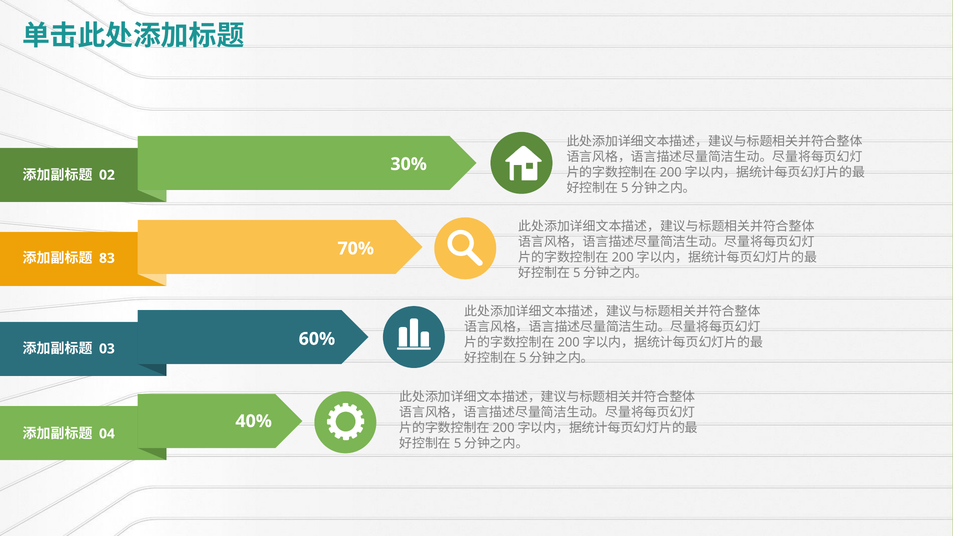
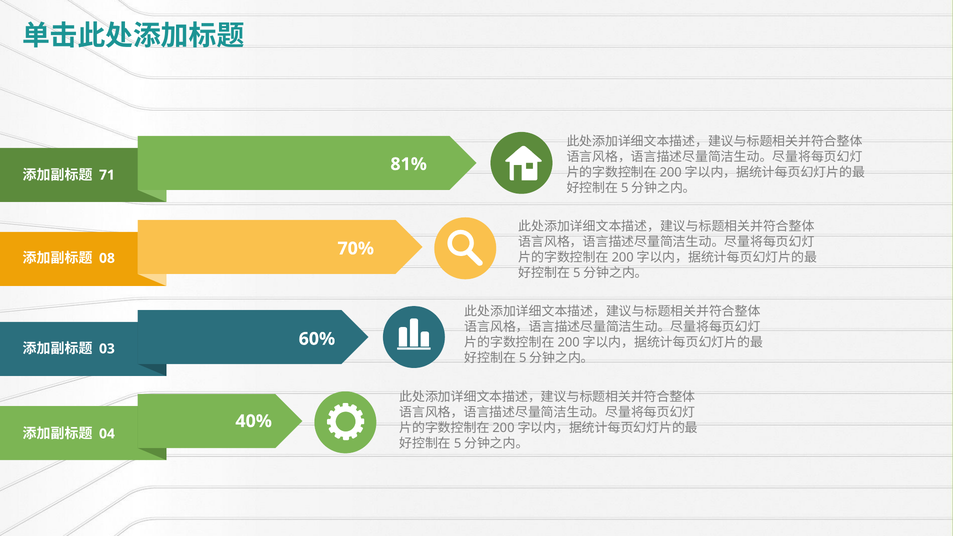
30%: 30% -> 81%
02: 02 -> 71
83: 83 -> 08
